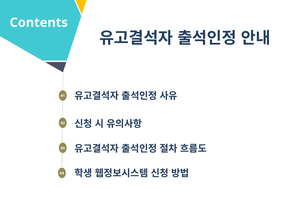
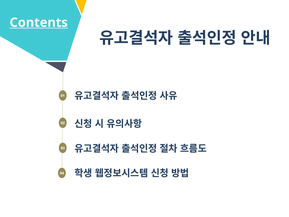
Contents underline: none -> present
